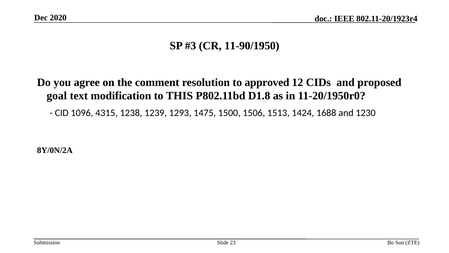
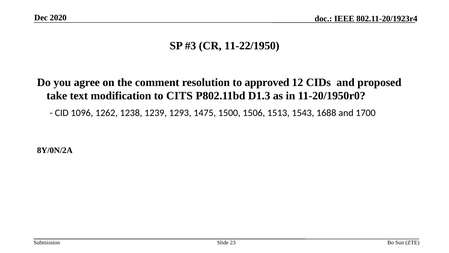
11-90/1950: 11-90/1950 -> 11-22/1950
goal: goal -> take
THIS: THIS -> CITS
D1.8: D1.8 -> D1.3
4315: 4315 -> 1262
1424: 1424 -> 1543
1230: 1230 -> 1700
